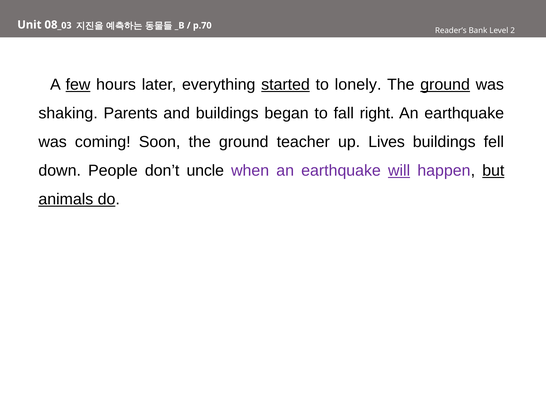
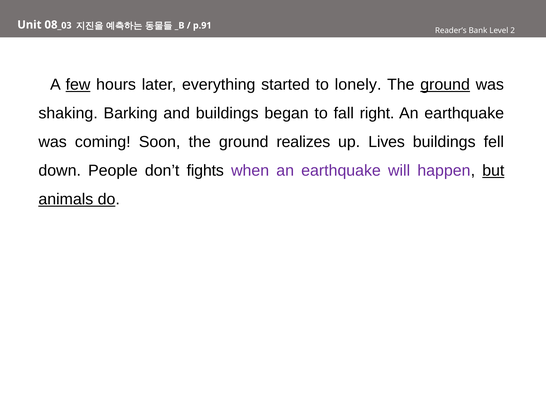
p.70: p.70 -> p.91
started underline: present -> none
Parents: Parents -> Barking
teacher: teacher -> realizes
uncle: uncle -> fights
will underline: present -> none
